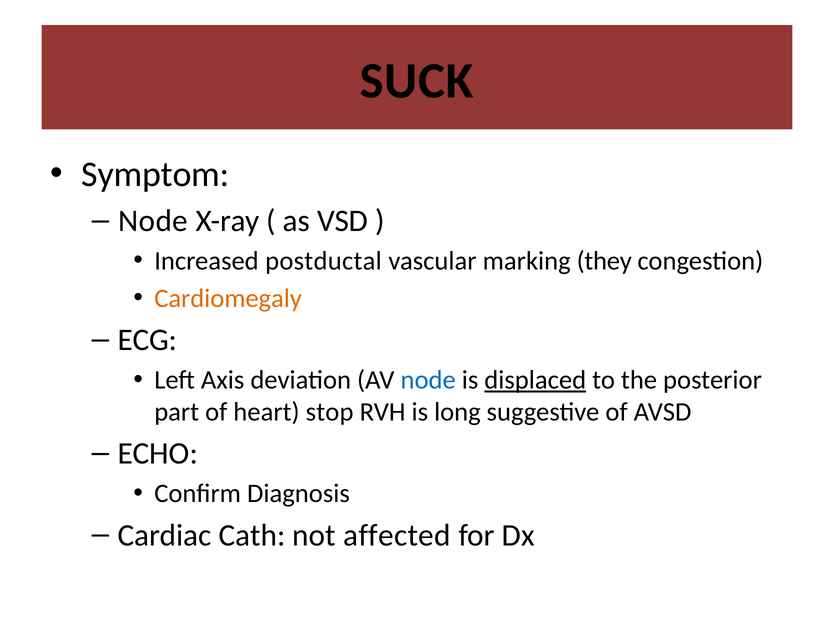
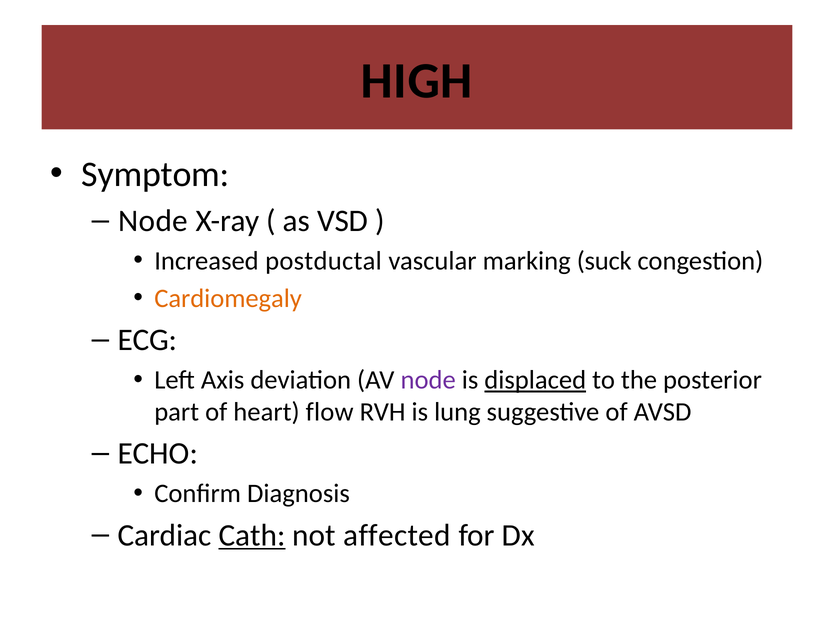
SUCK: SUCK -> HIGH
they: they -> suck
node at (428, 380) colour: blue -> purple
stop: stop -> flow
long: long -> lung
Cath underline: none -> present
